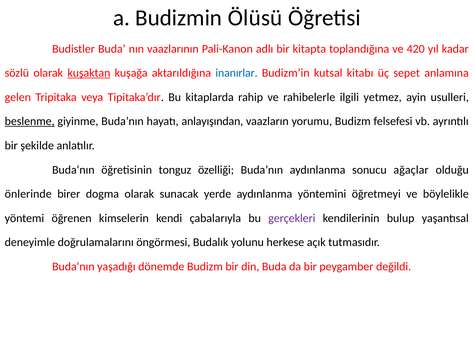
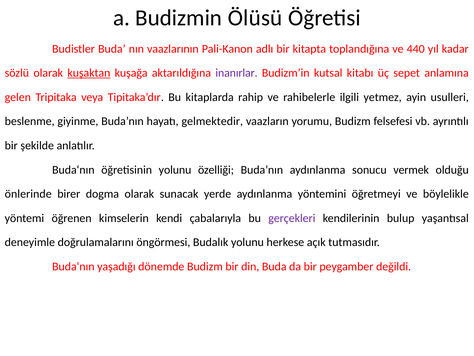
420: 420 -> 440
inanırlar colour: blue -> purple
beslenme underline: present -> none
anlayışından: anlayışından -> gelmektedir
öğretisinin tonguz: tonguz -> yolunu
ağaçlar: ağaçlar -> vermek
